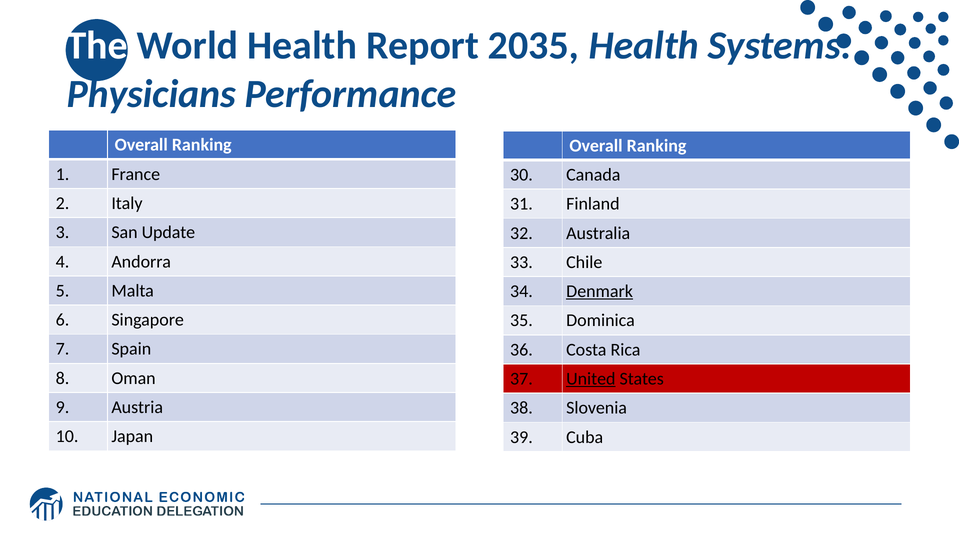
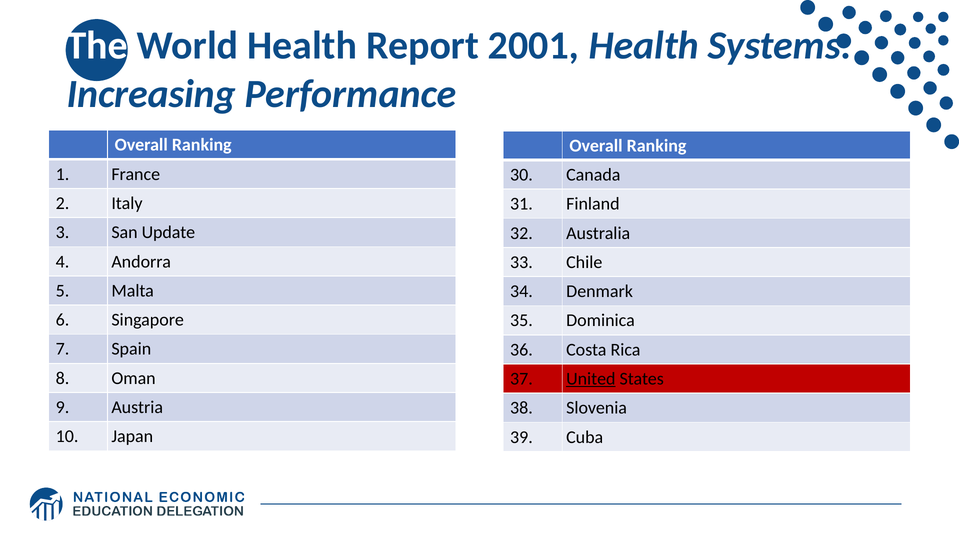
2035: 2035 -> 2001
Physicians: Physicians -> Increasing
Denmark underline: present -> none
